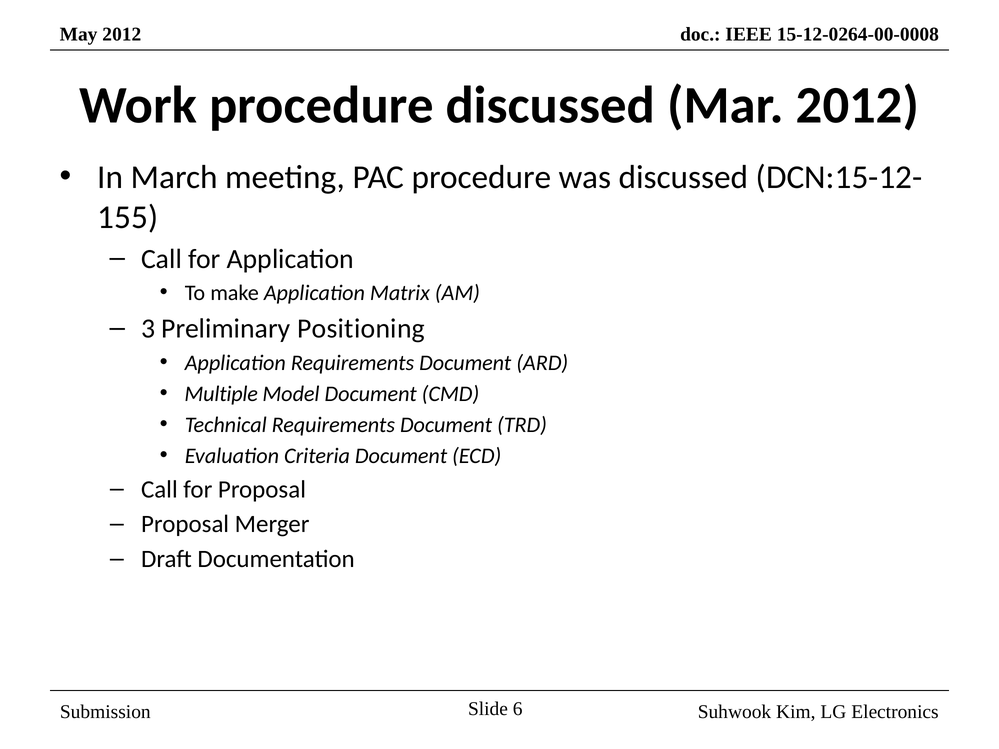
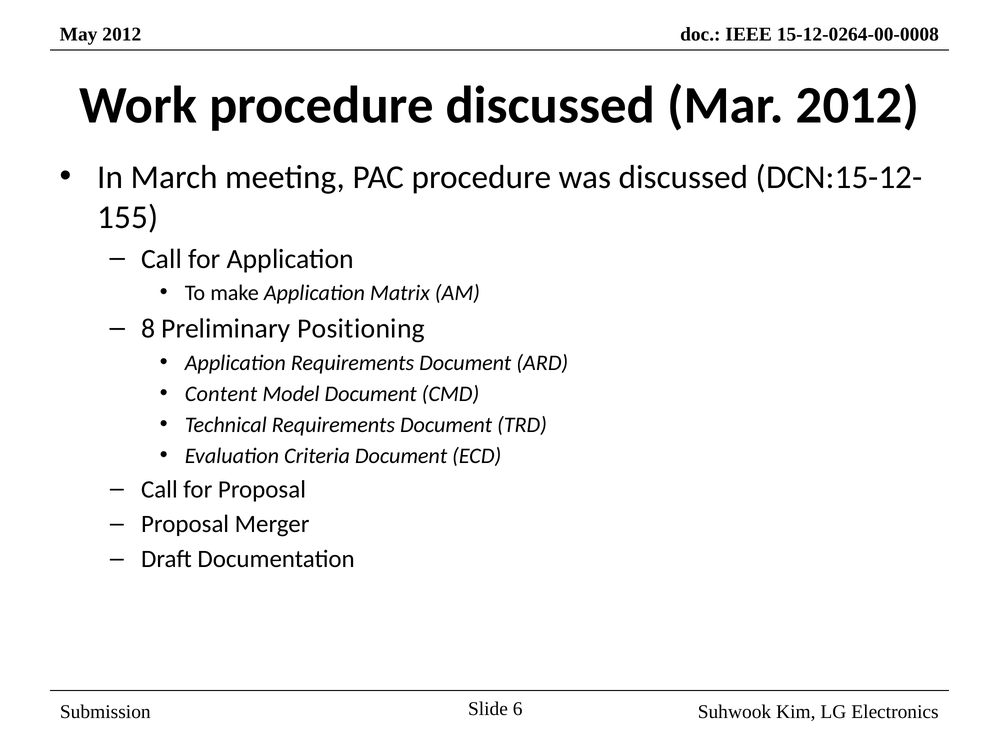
3: 3 -> 8
Multiple: Multiple -> Content
